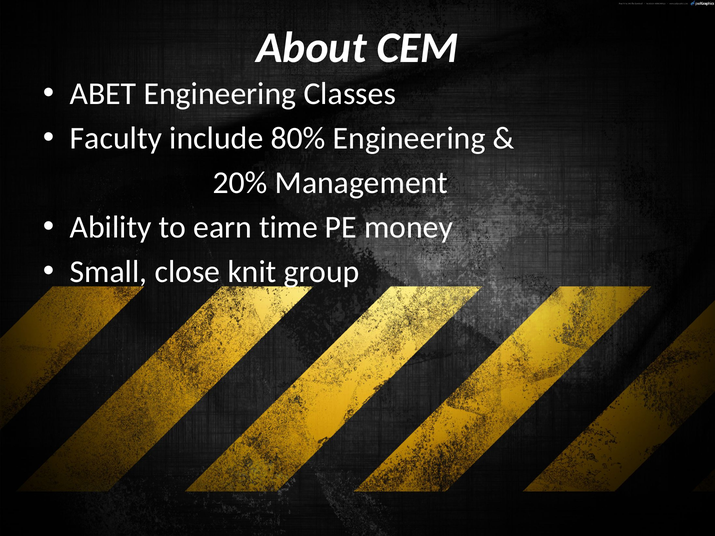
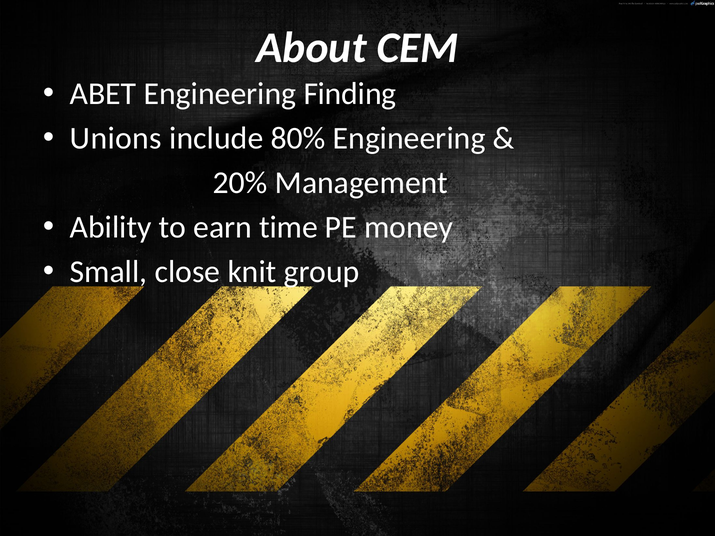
Classes: Classes -> Finding
Faculty: Faculty -> Unions
